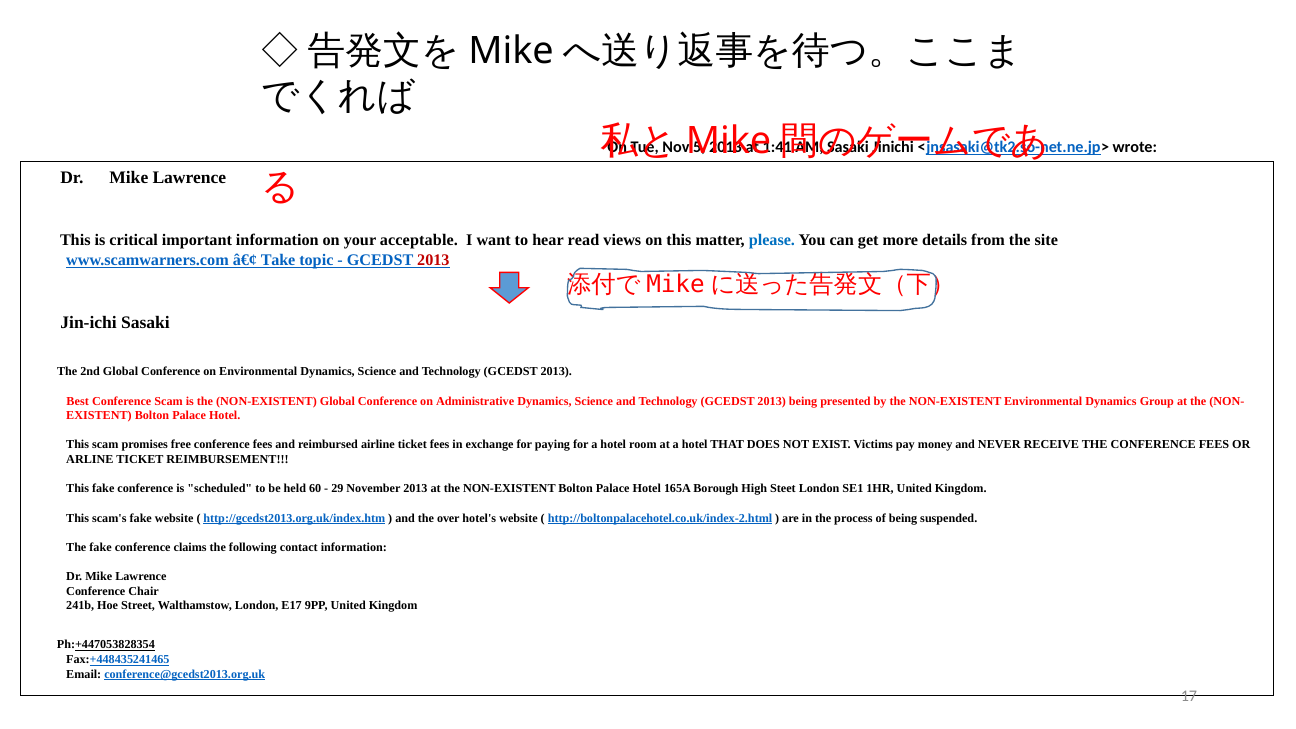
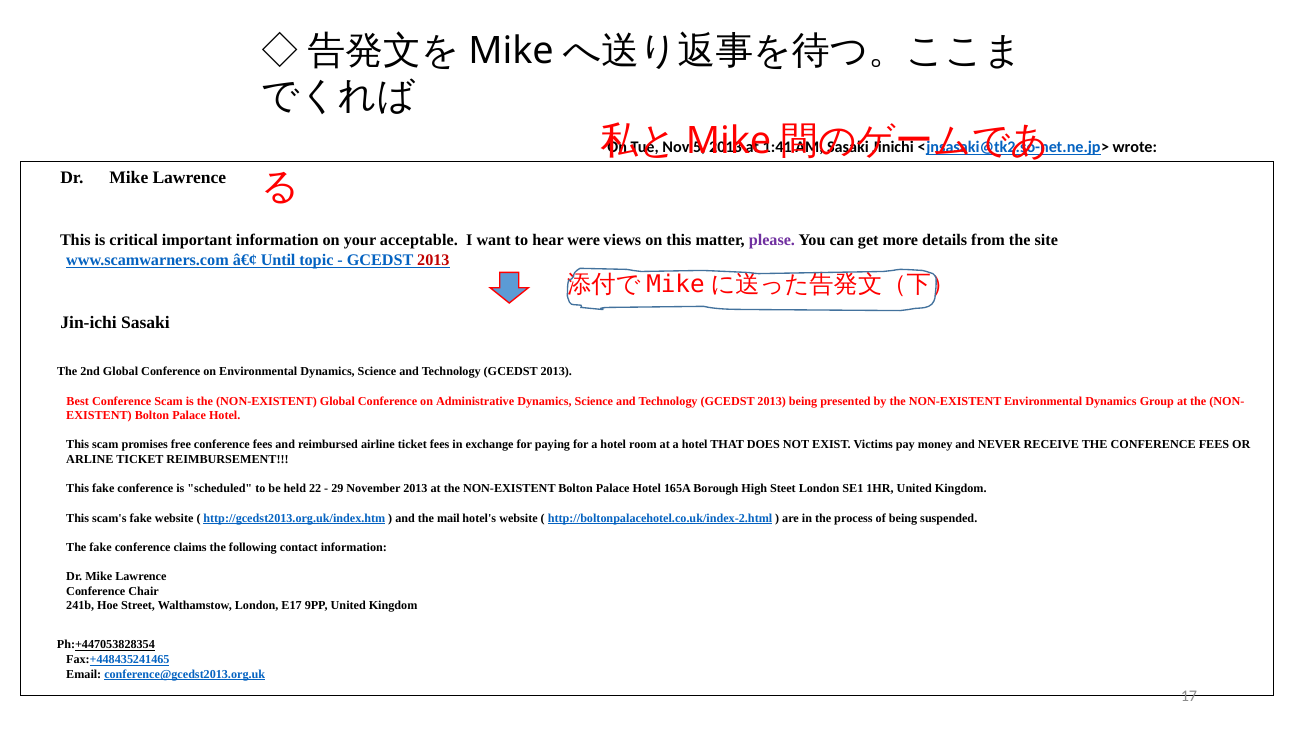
read: read -> were
please colour: blue -> purple
Take: Take -> Until
60: 60 -> 22
over: over -> mail
